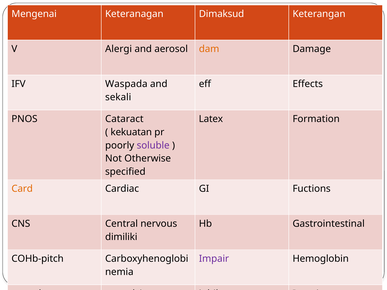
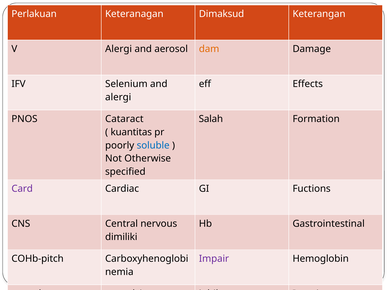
Mengenai: Mengenai -> Perlakuan
Waspada: Waspada -> Selenium
sekali at (118, 97): sekali -> alergi
Latex: Latex -> Salah
kekuatan: kekuatan -> kuantitas
soluble colour: purple -> blue
Card colour: orange -> purple
